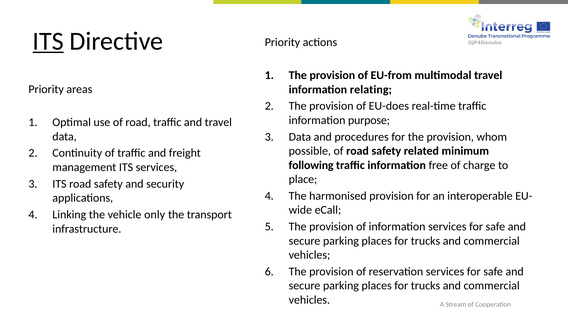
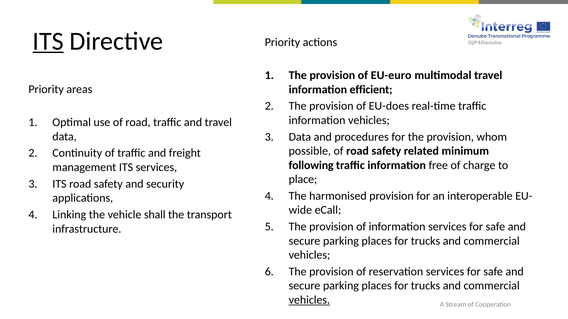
EU-from: EU-from -> EU-euro
relating: relating -> efficient
information purpose: purpose -> vehicles
only: only -> shall
vehicles at (309, 300) underline: none -> present
